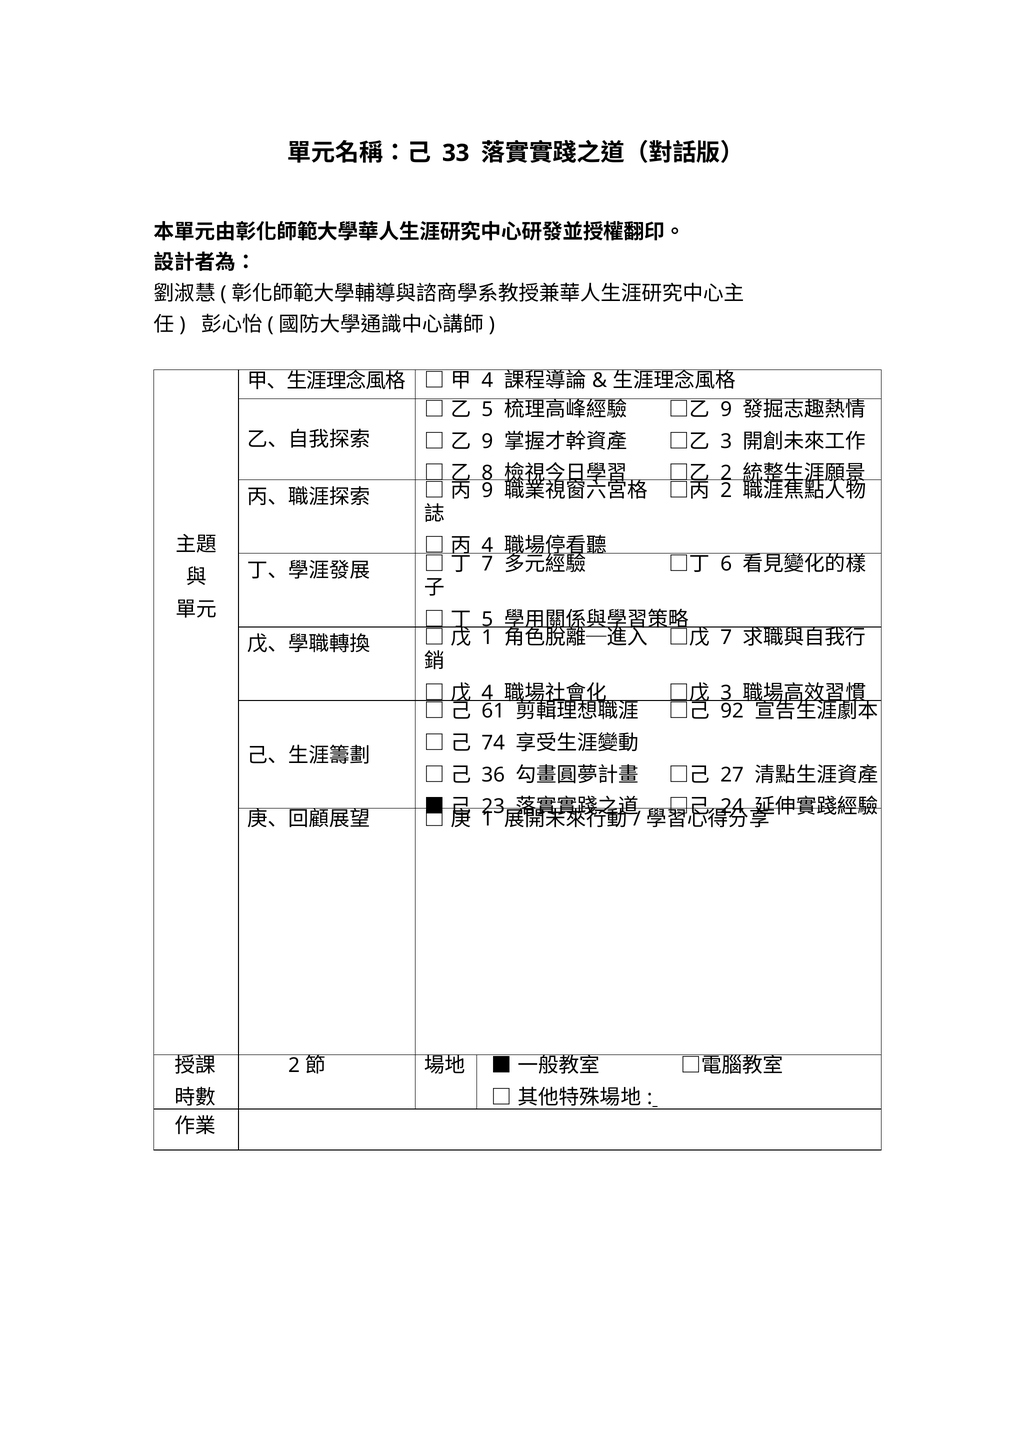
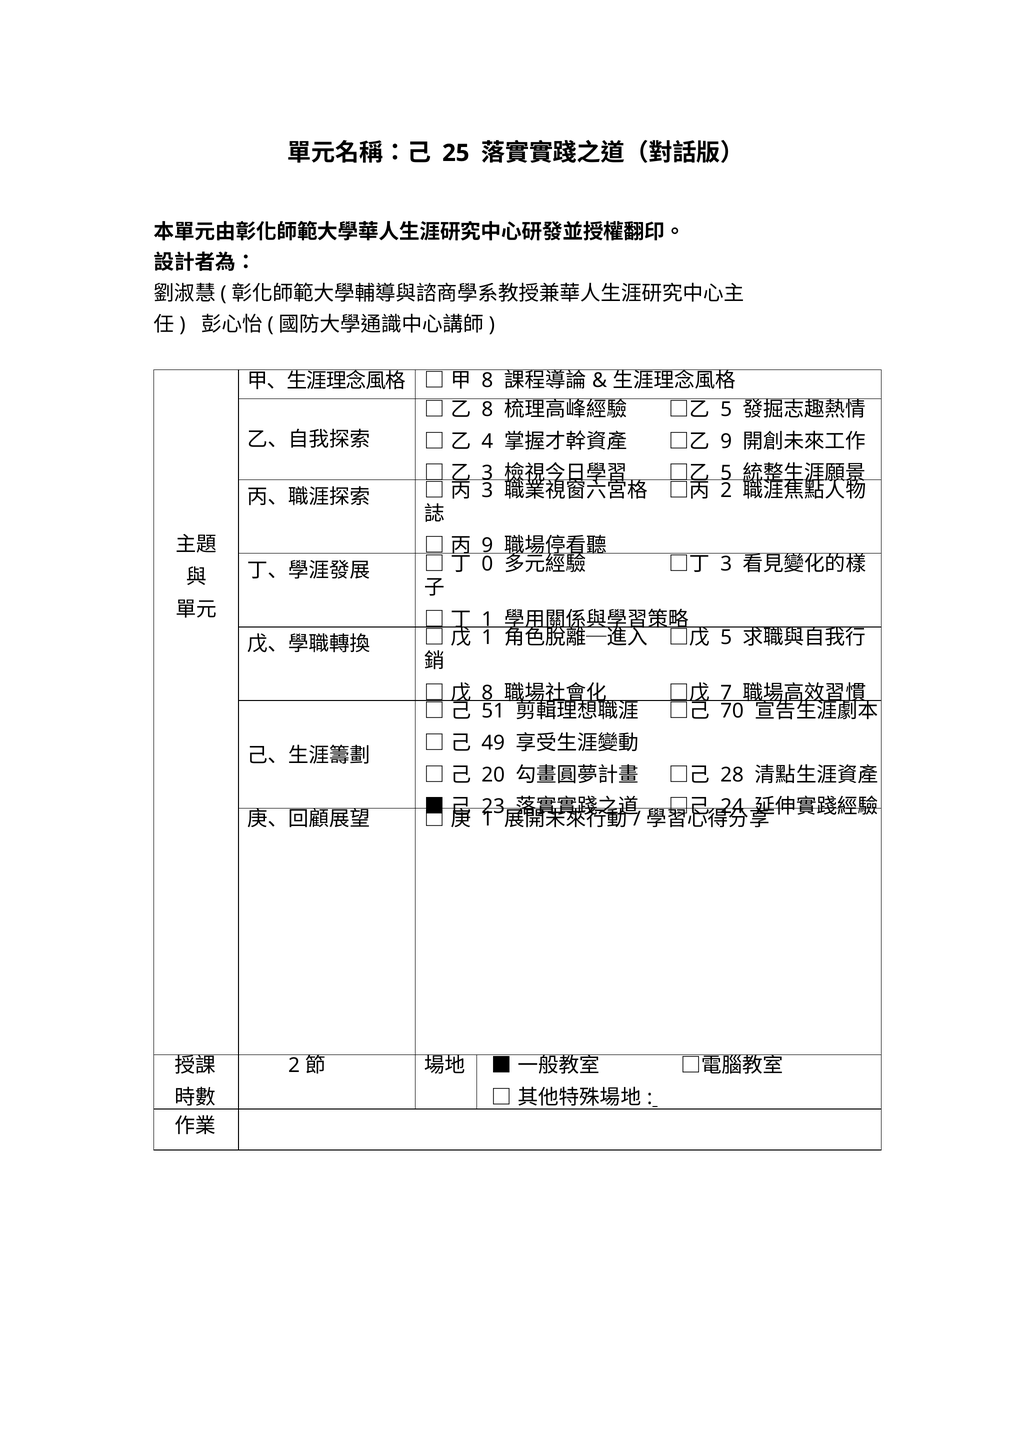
33: 33 -> 25
4 at (487, 380): 4 -> 8
5 at (487, 409): 5 -> 8
9 at (726, 409): 9 -> 5
9 at (487, 441): 9 -> 4
3 at (726, 441): 3 -> 9
8 at (487, 473): 8 -> 3
2 at (726, 473): 2 -> 5
9 at (487, 490): 9 -> 3
4 at (487, 545): 4 -> 9
7 at (487, 564): 7 -> 0
6 at (726, 564): 6 -> 3
5 at (487, 619): 5 -> 1
7 at (726, 637): 7 -> 5
4 at (487, 693): 4 -> 8
3 at (726, 693): 3 -> 7
61: 61 -> 51
92: 92 -> 70
74: 74 -> 49
36: 36 -> 20
27: 27 -> 28
